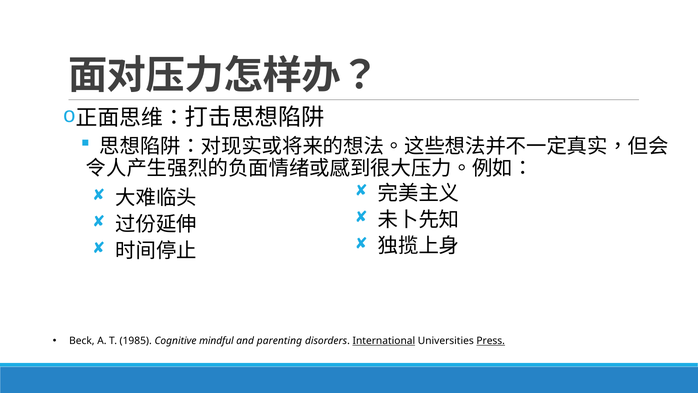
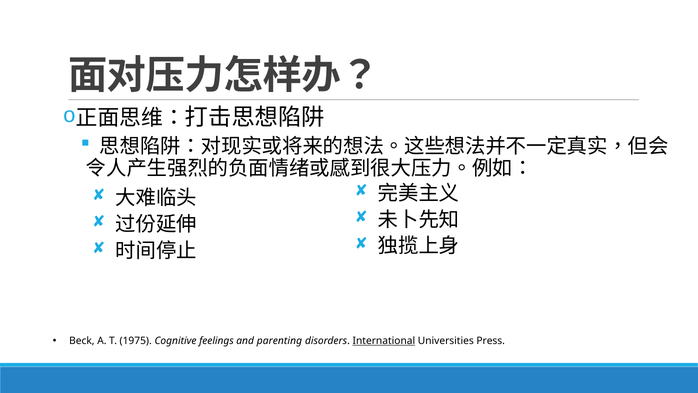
1985: 1985 -> 1975
mindful: mindful -> feelings
Press underline: present -> none
